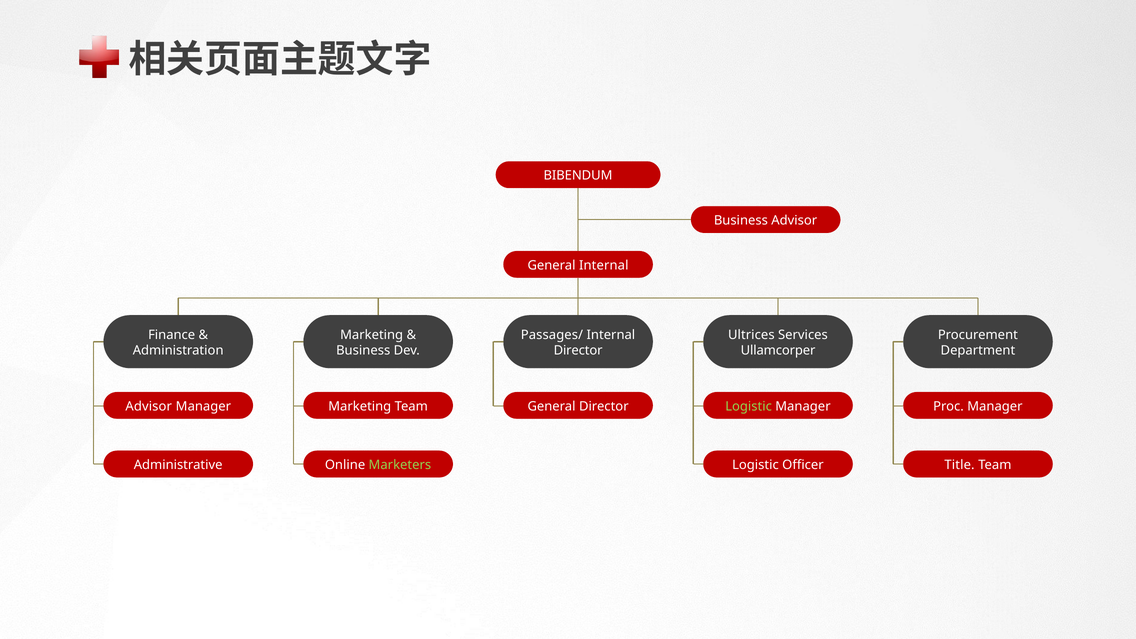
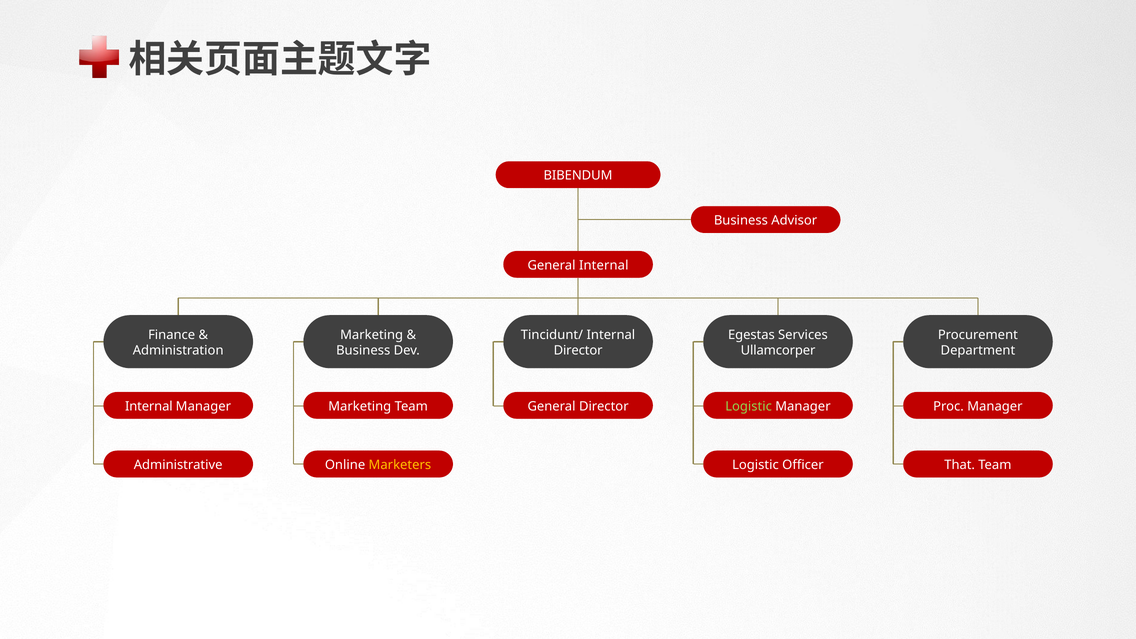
Passages/: Passages/ -> Tincidunt/
Ultrices: Ultrices -> Egestas
Advisor at (149, 406): Advisor -> Internal
Marketers colour: light green -> yellow
Title: Title -> That
